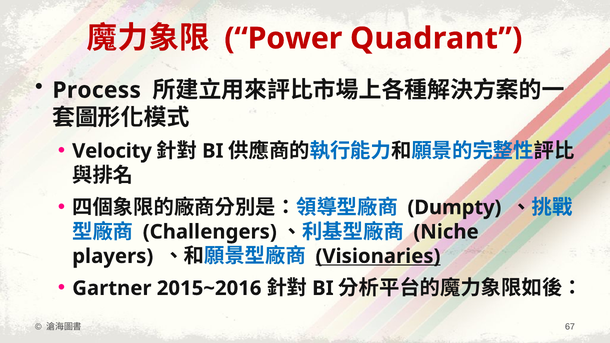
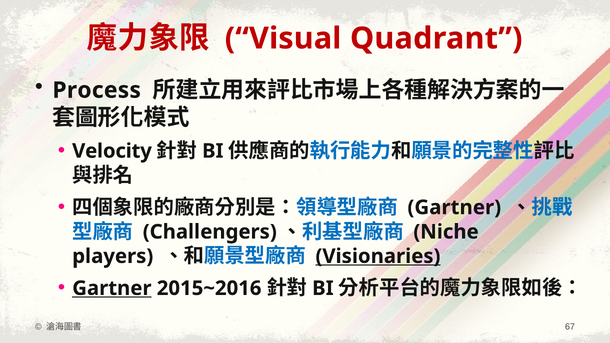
Power: Power -> Visual
Dumpty at (454, 208): Dumpty -> Gartner
Gartner at (112, 288) underline: none -> present
